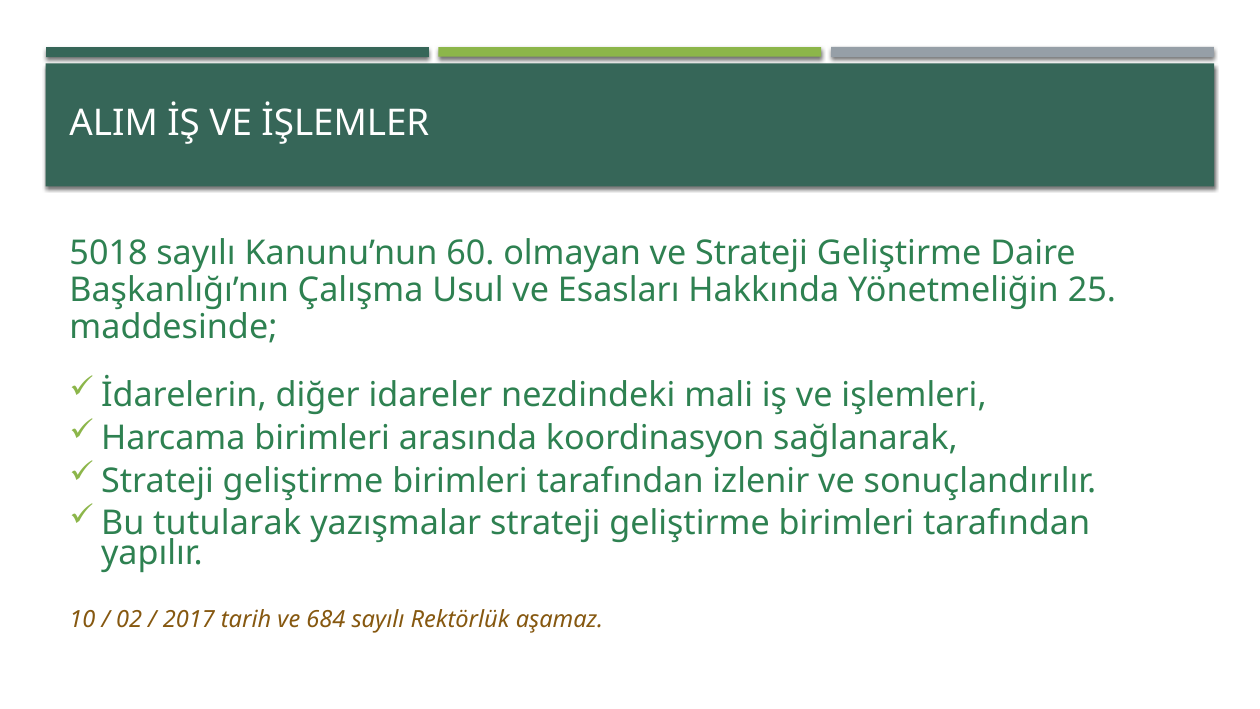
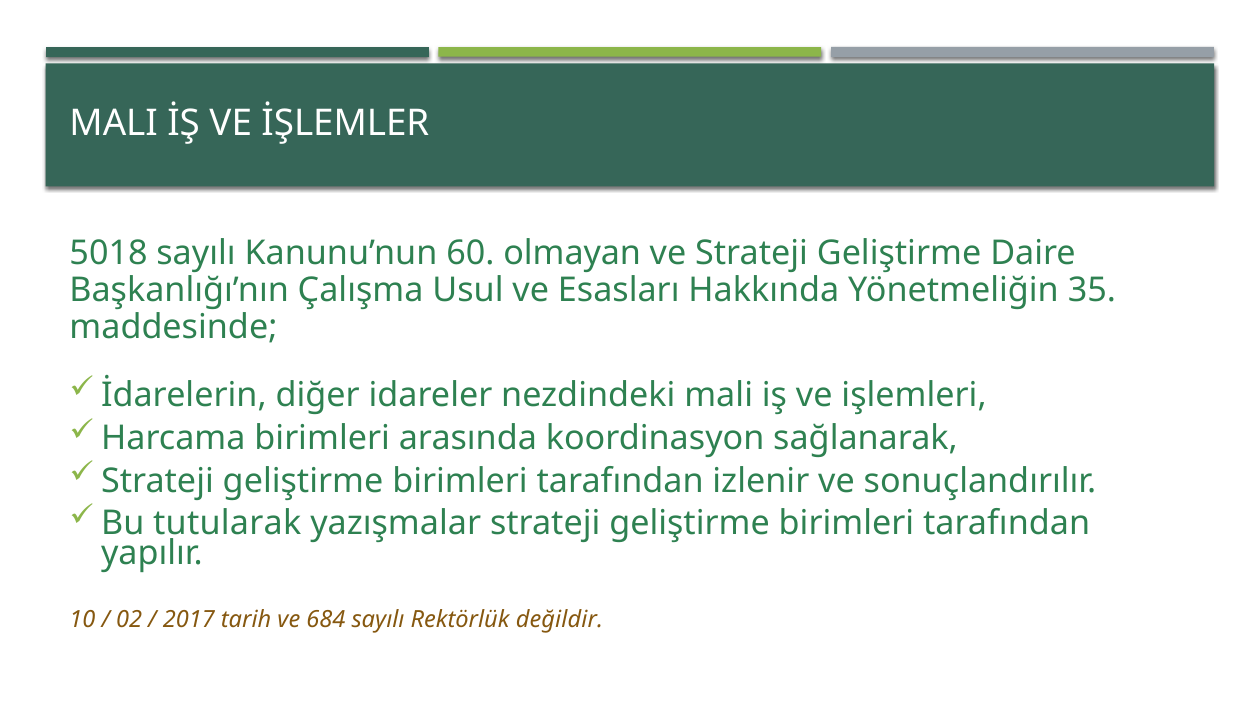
ALIM at (114, 123): ALIM -> MALI
25: 25 -> 35
aşamaz: aşamaz -> değildir
